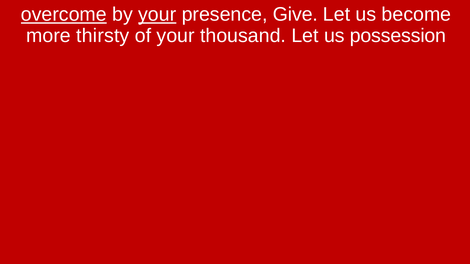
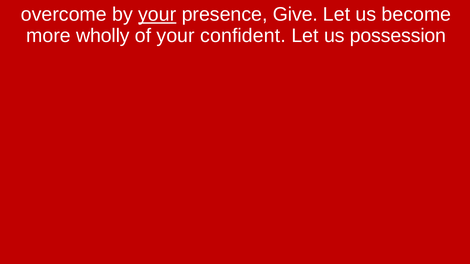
overcome underline: present -> none
thirsty: thirsty -> wholly
thousand: thousand -> confident
